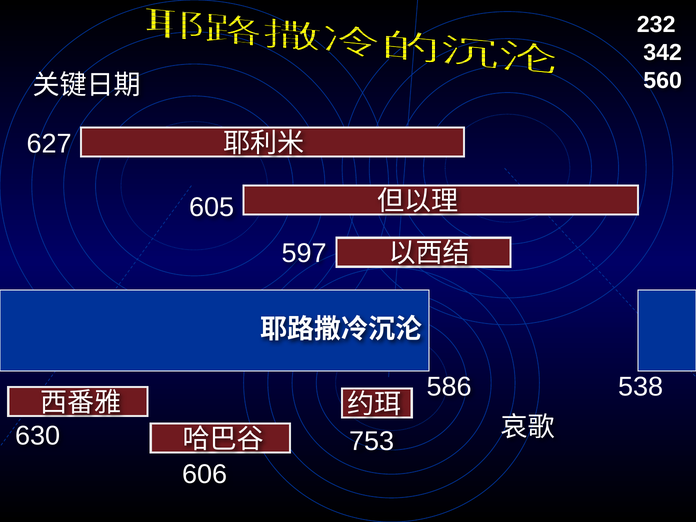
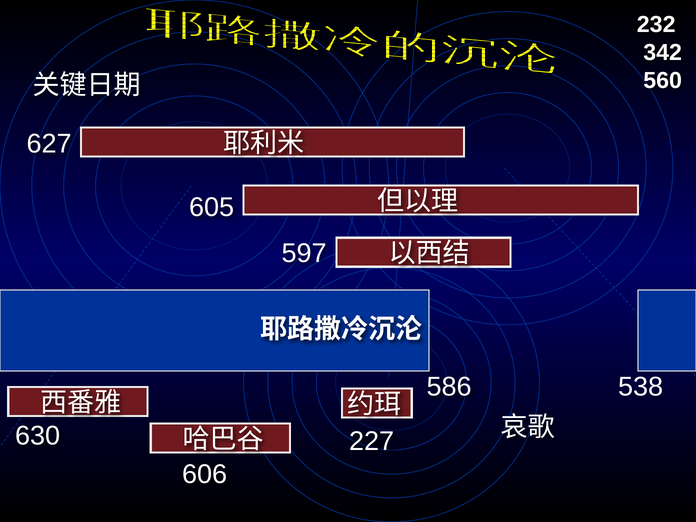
753: 753 -> 227
